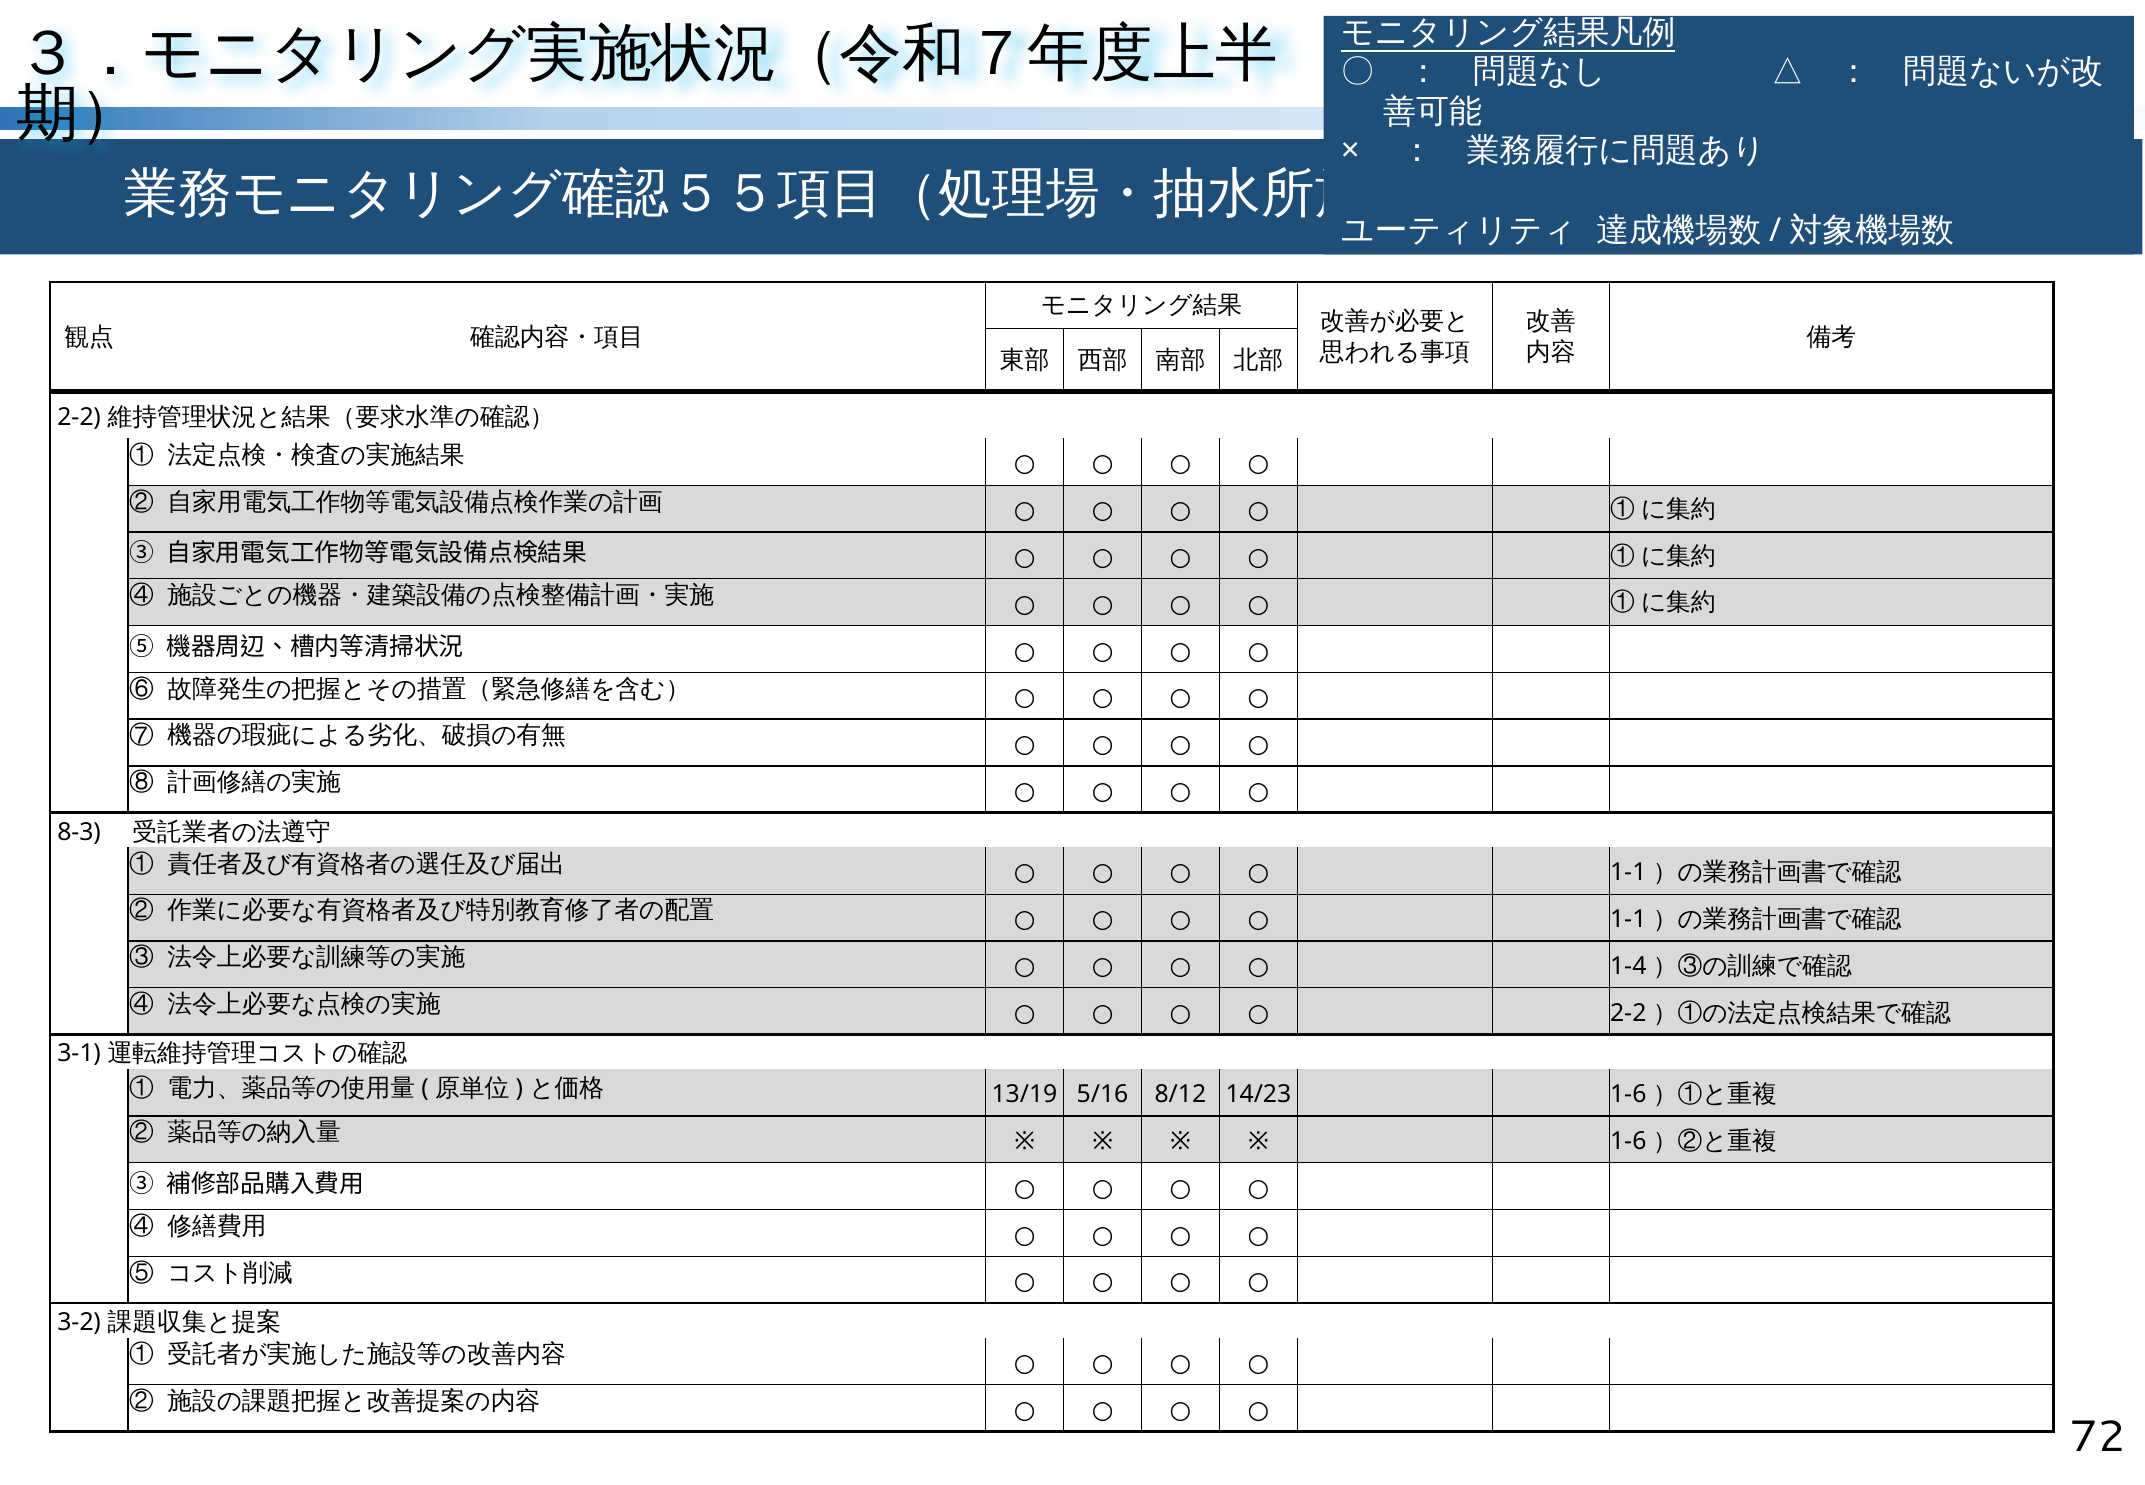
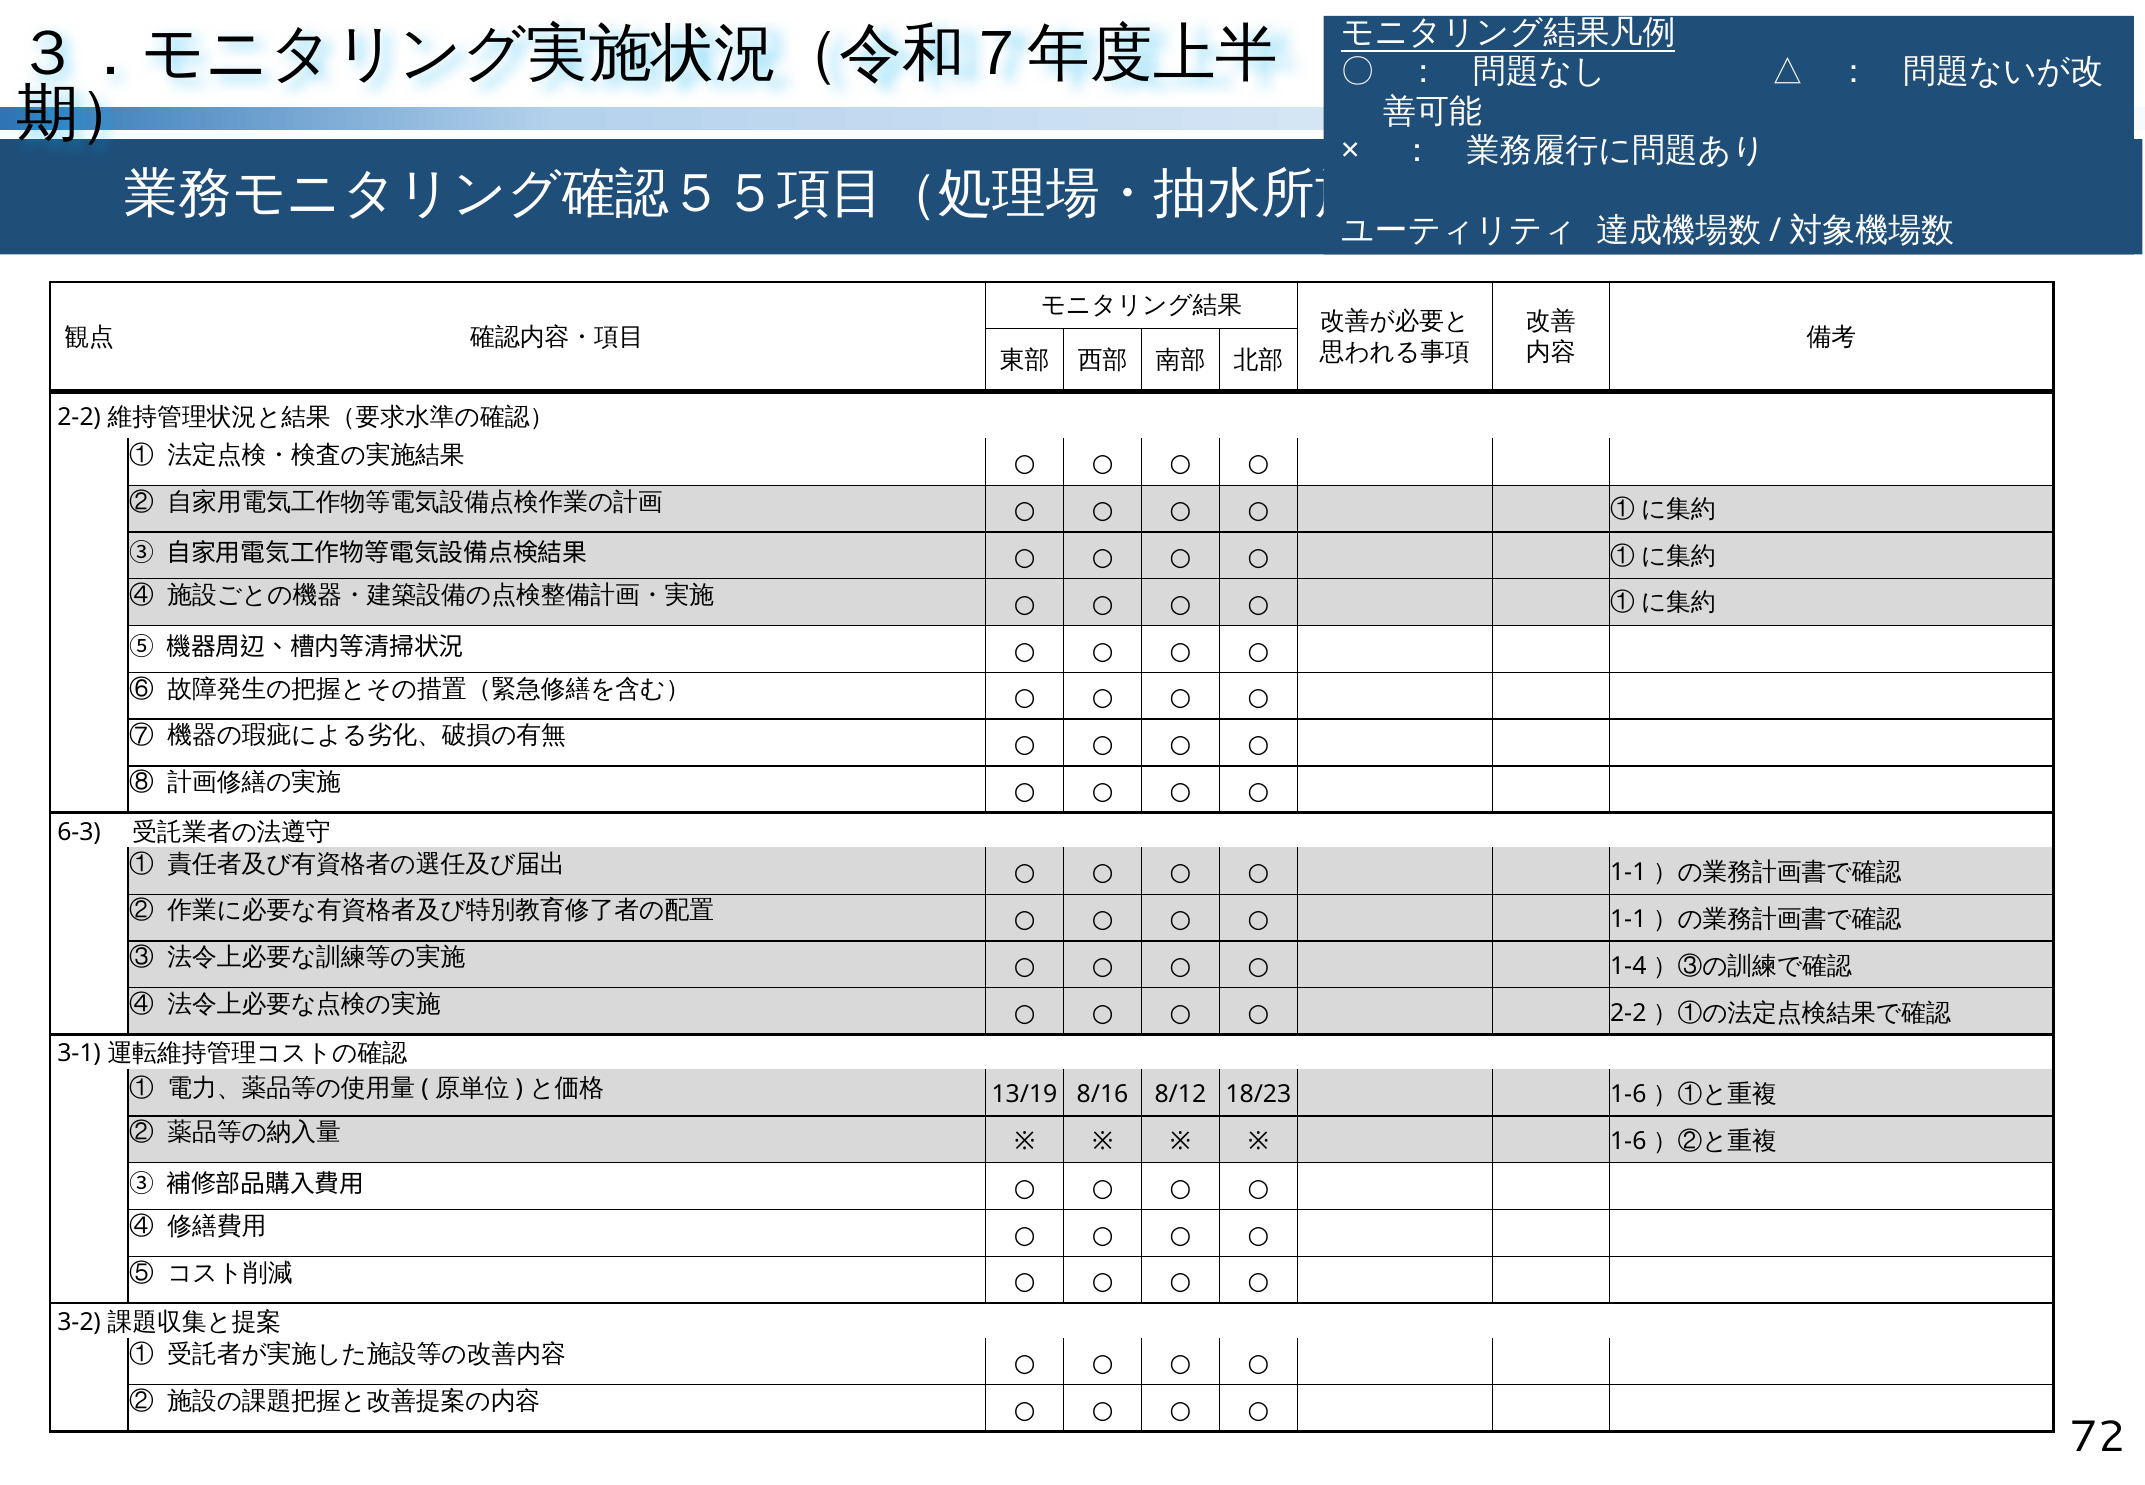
8-3: 8-3 -> 6-3
5/16: 5/16 -> 8/16
14/23: 14/23 -> 18/23
